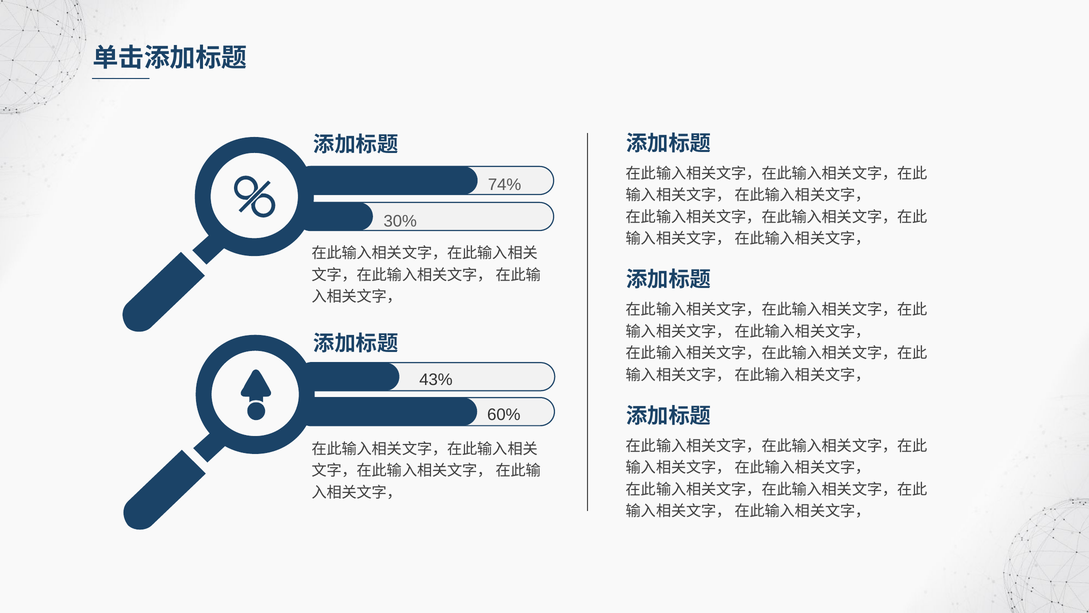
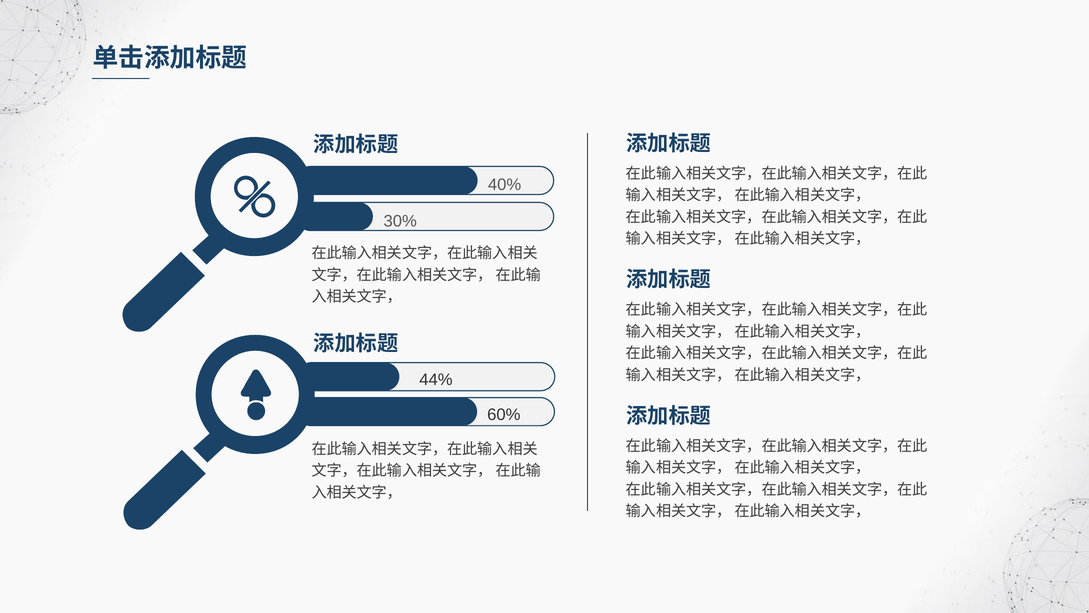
74%: 74% -> 40%
43%: 43% -> 44%
